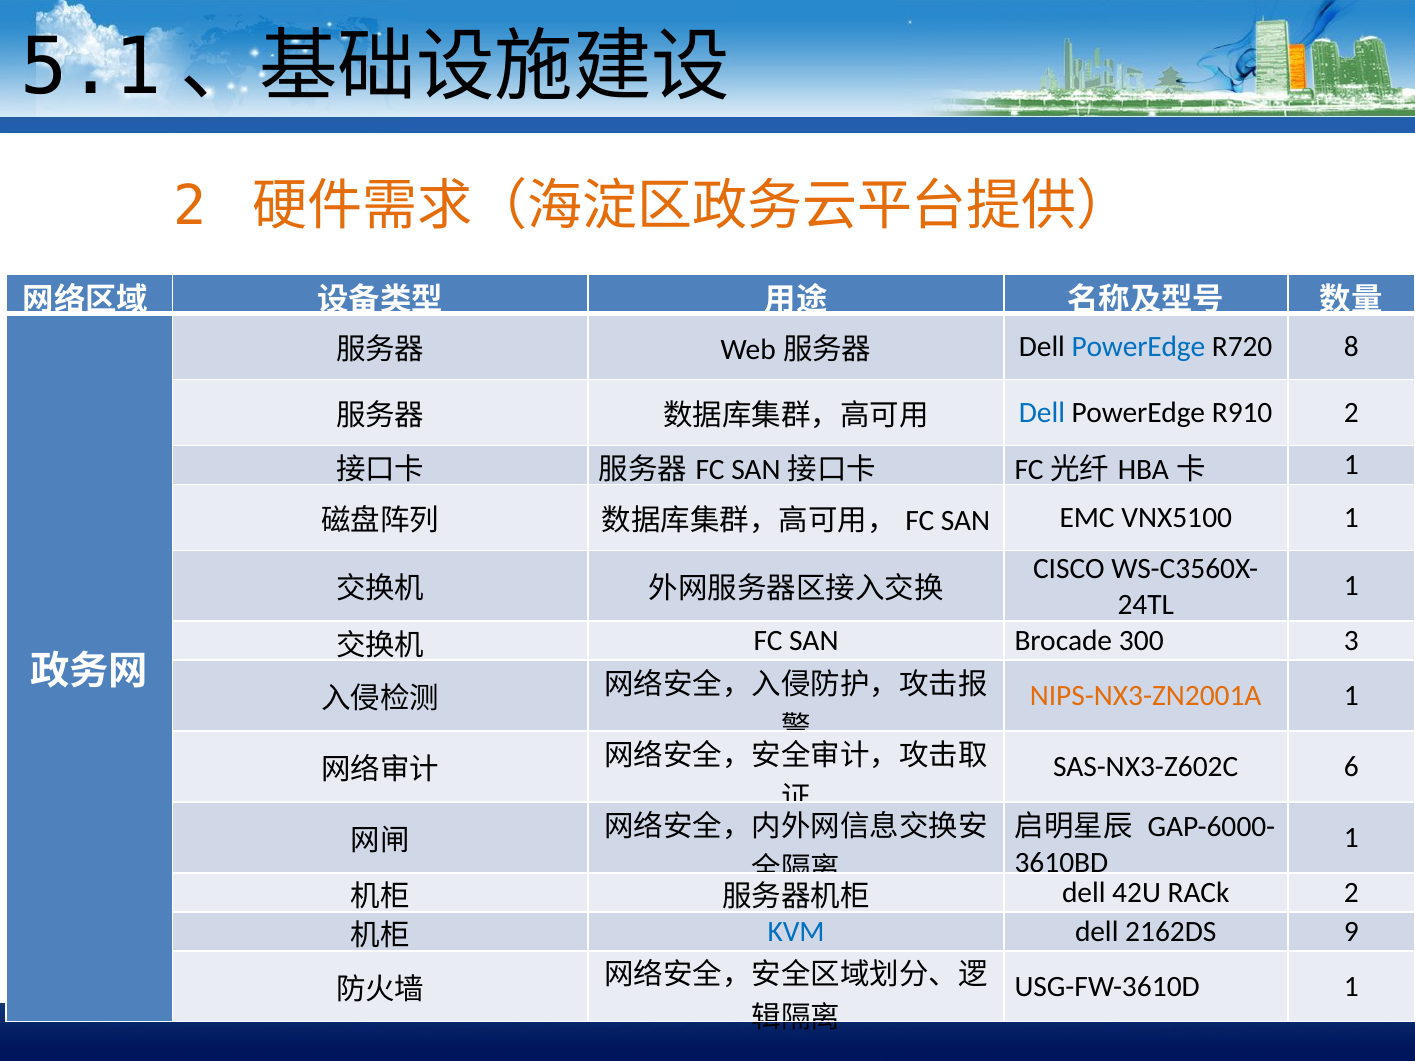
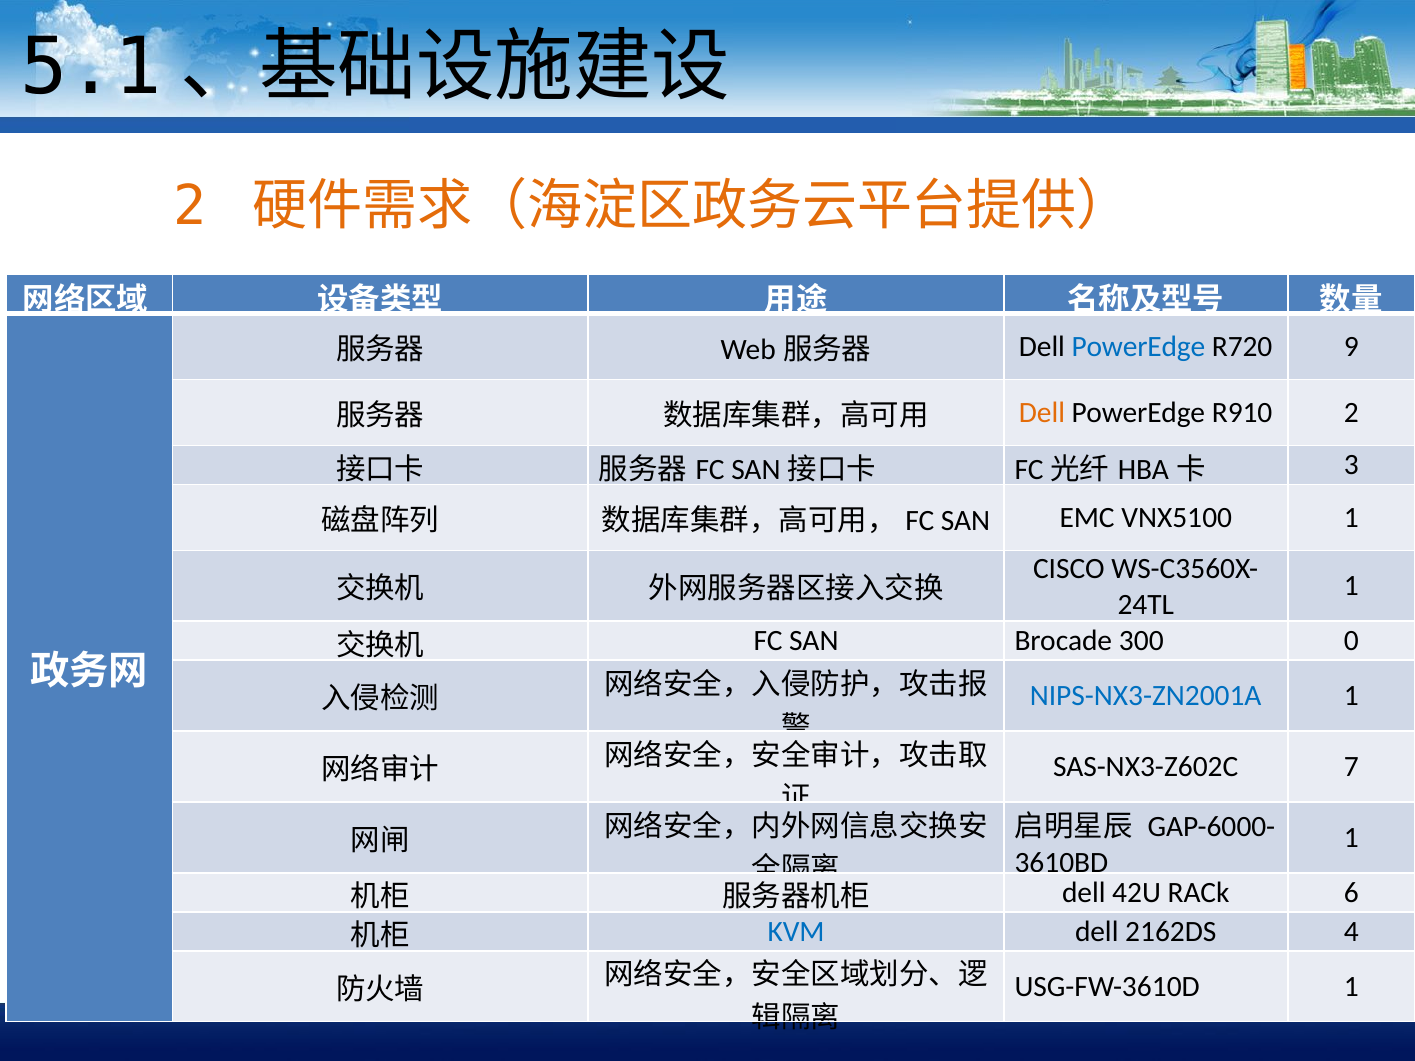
8: 8 -> 9
Dell at (1042, 413) colour: blue -> orange
1 at (1351, 465): 1 -> 3
3: 3 -> 0
NIPS-NX3-ZN2001A colour: orange -> blue
6: 6 -> 7
RACk 2: 2 -> 6
9: 9 -> 4
